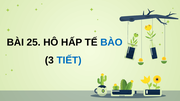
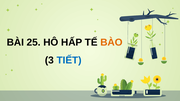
BÀO colour: blue -> orange
